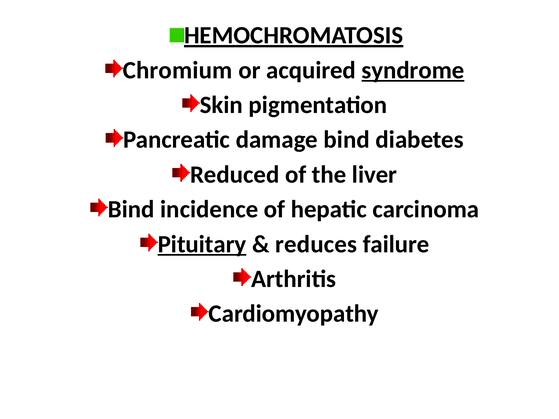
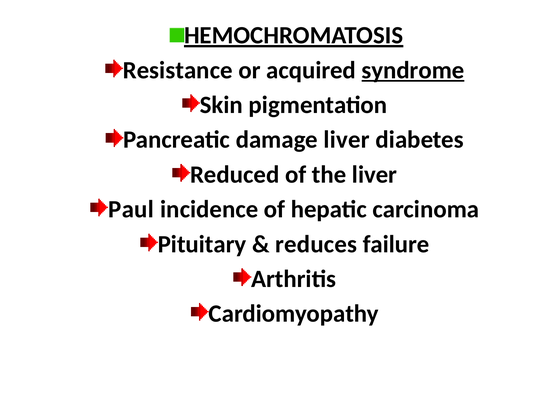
Chromium: Chromium -> Resistance
damage bind: bind -> liver
Bind at (131, 209): Bind -> Paul
Pituitary underline: present -> none
